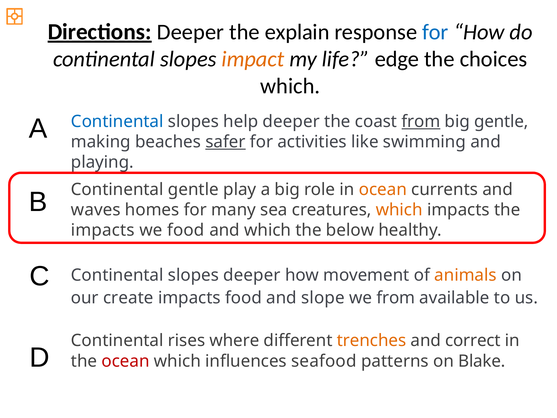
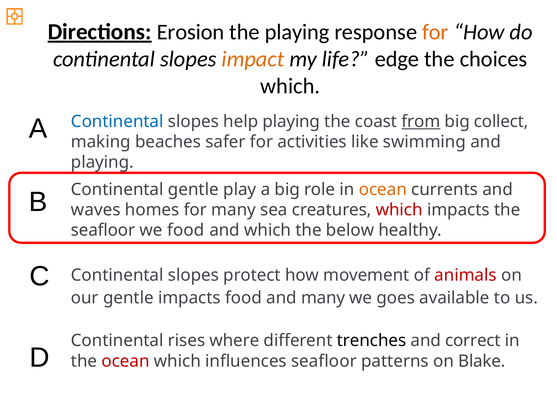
Directions Deeper: Deeper -> Erosion
the explain: explain -> playing
for at (435, 32) colour: blue -> orange
help deeper: deeper -> playing
big gentle: gentle -> collect
safer underline: present -> none
which at (399, 210) colour: orange -> red
impacts at (103, 230): impacts -> seafloor
slopes deeper: deeper -> protect
animals colour: orange -> red
our create: create -> gentle
and slope: slope -> many
we from: from -> goes
trenches colour: orange -> black
influences seafood: seafood -> seafloor
